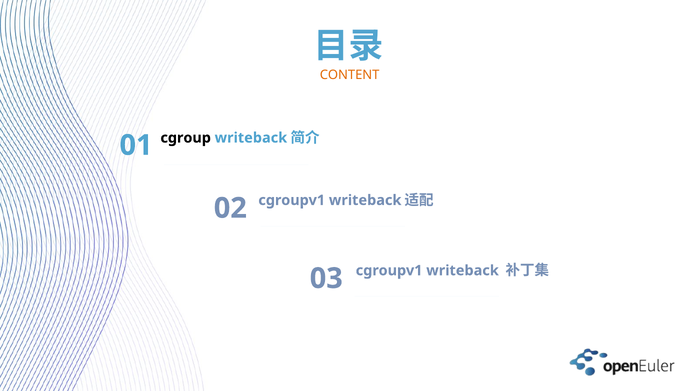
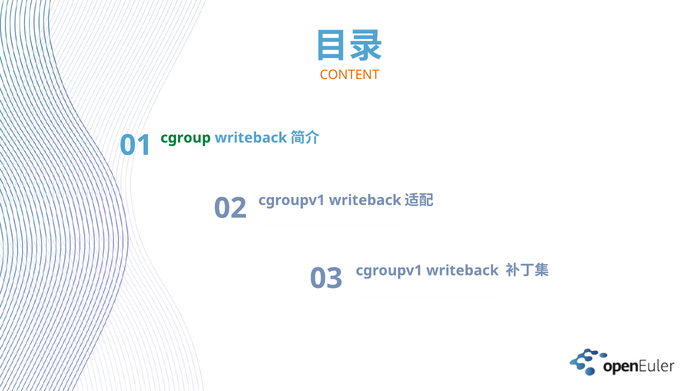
cgroup colour: black -> green
